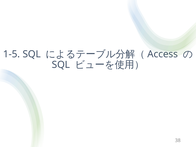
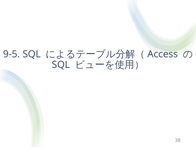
1-5: 1-5 -> 9-5
